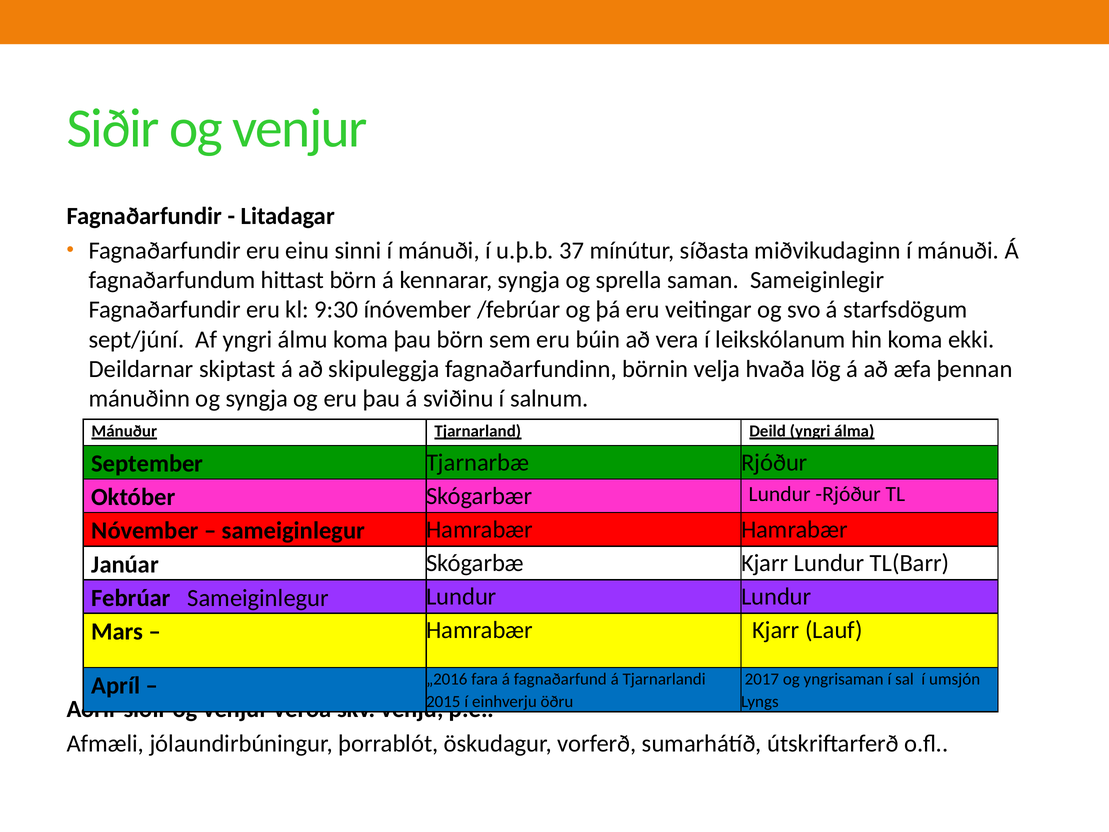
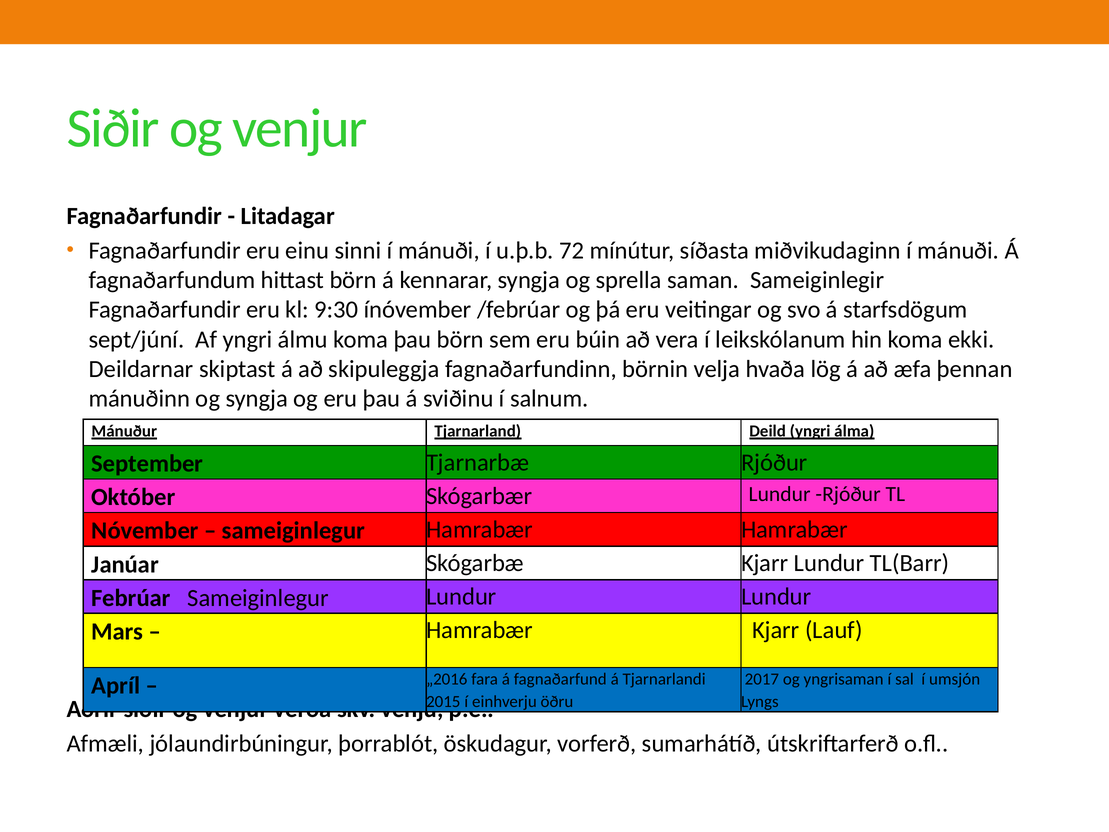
37: 37 -> 72
